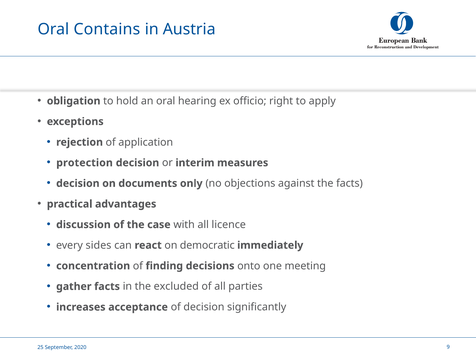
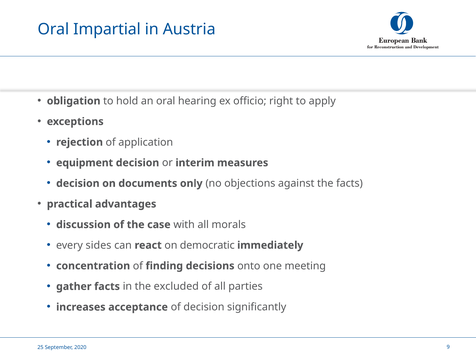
Contains: Contains -> Impartial
protection: protection -> equipment
licence: licence -> morals
